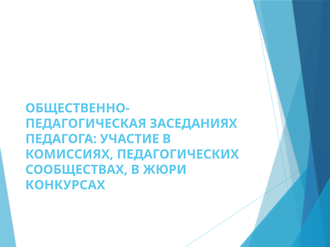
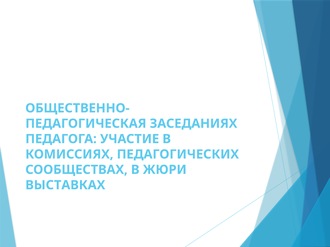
КОНКУРСАХ: КОНКУРСАХ -> ВЫСТАВКАХ
